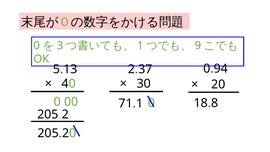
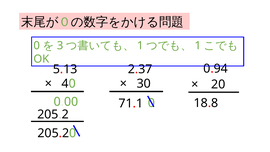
9 at (198, 46): 9 -> 1
